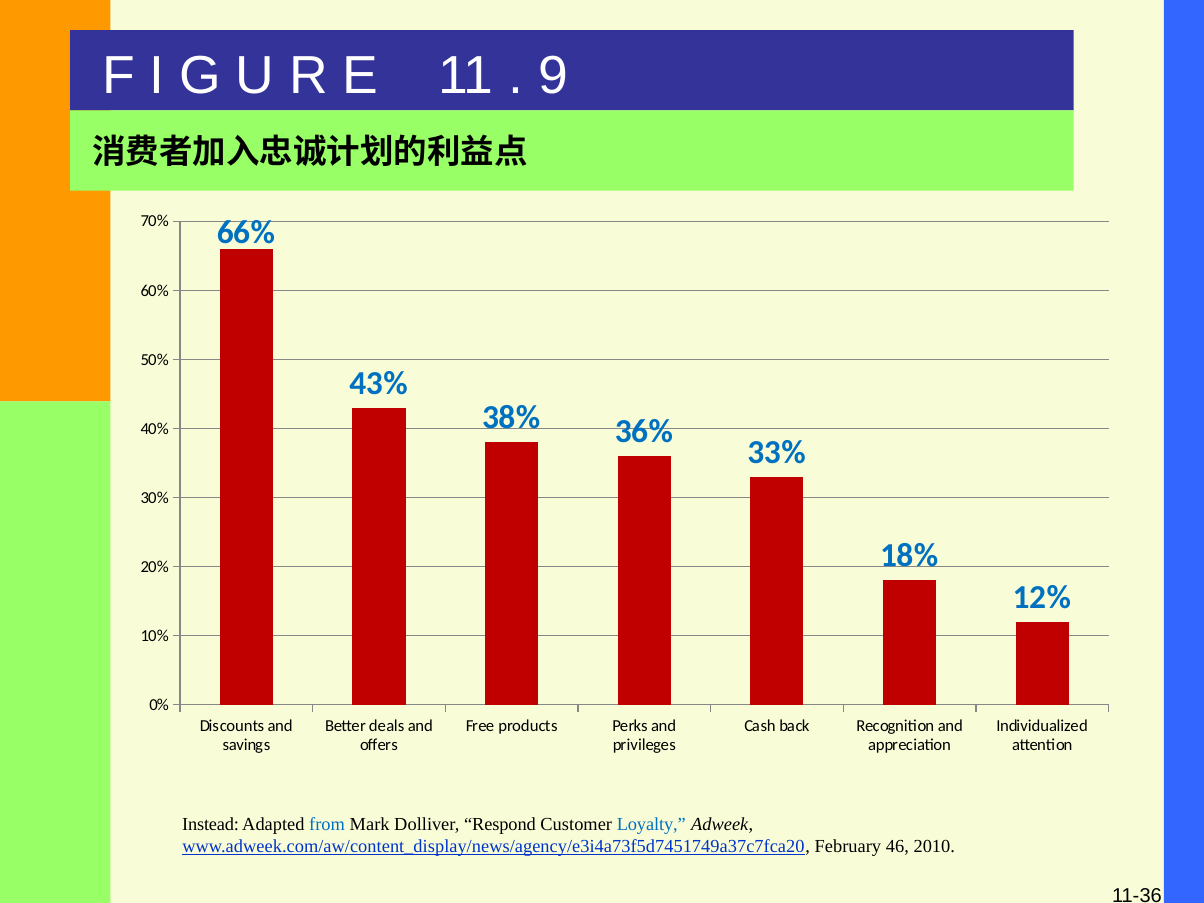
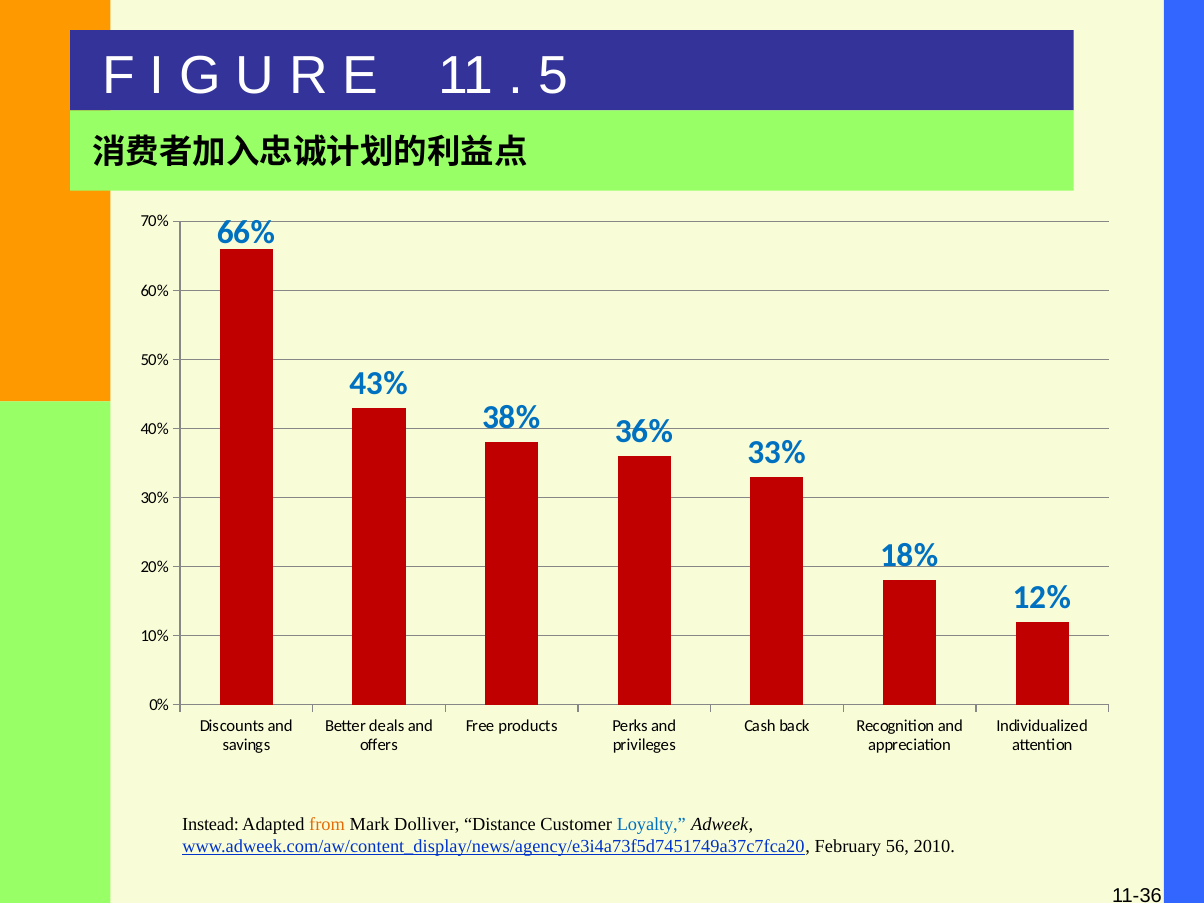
9: 9 -> 5
from colour: blue -> orange
Respond: Respond -> Distance
46: 46 -> 56
